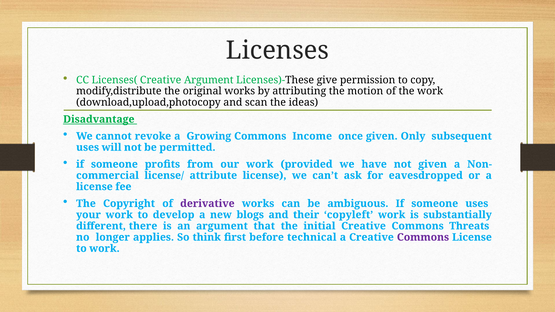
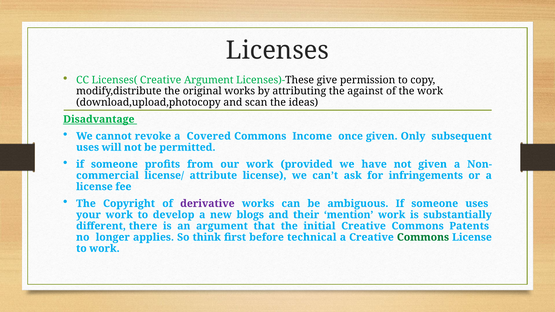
motion: motion -> against
Growing: Growing -> Covered
eavesdropped: eavesdropped -> infringements
copyleft: copyleft -> mention
Threats: Threats -> Patents
Commons at (423, 237) colour: purple -> green
